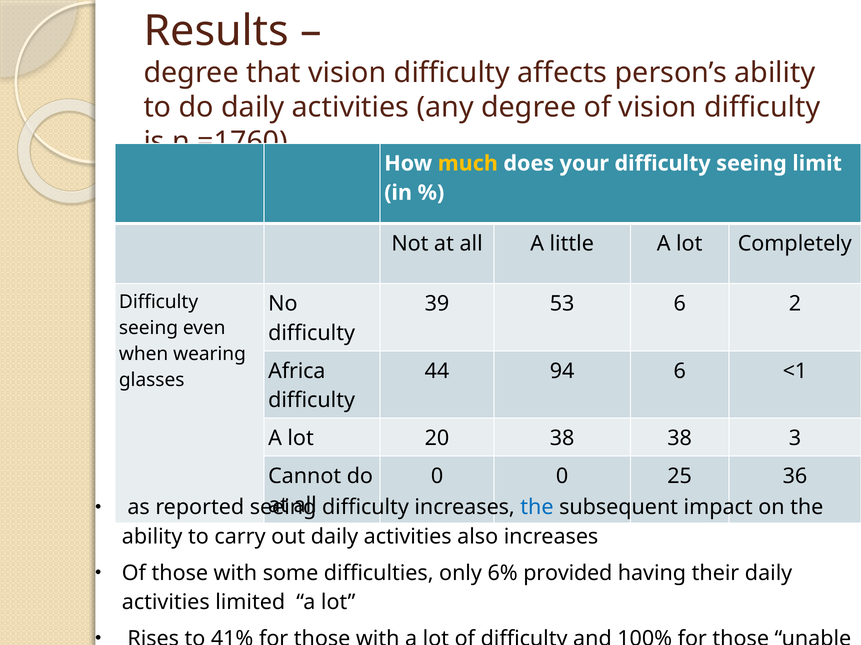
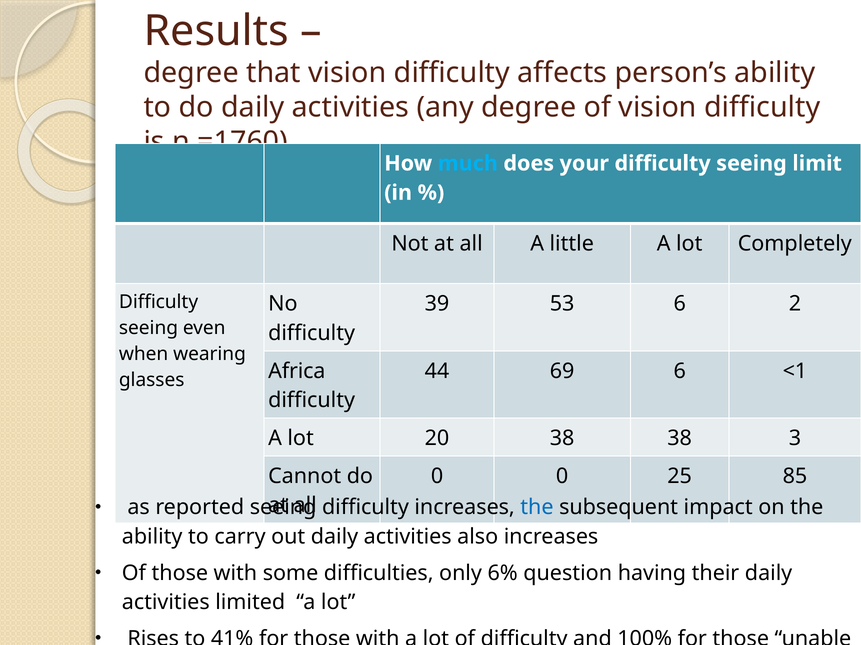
much colour: yellow -> light blue
94: 94 -> 69
36: 36 -> 85
provided: provided -> question
